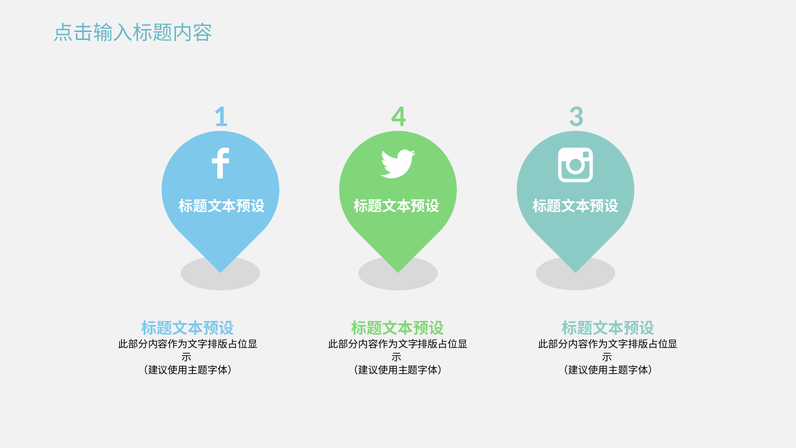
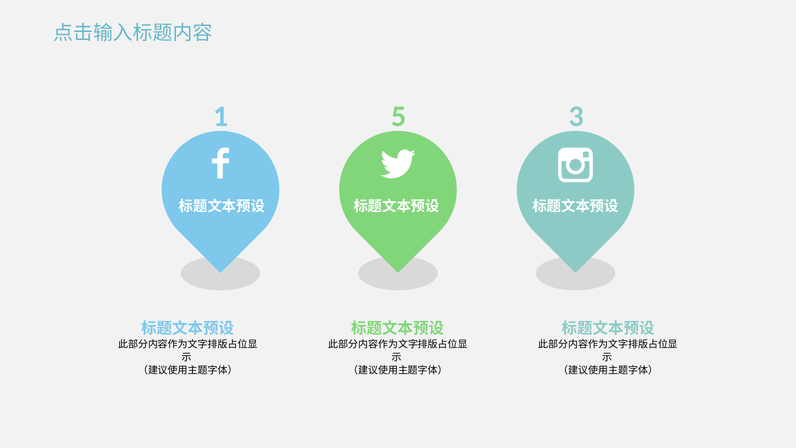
4: 4 -> 5
